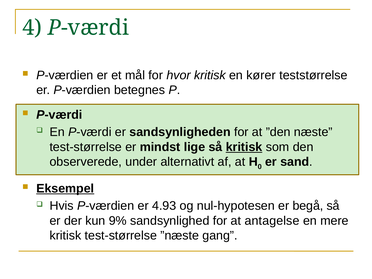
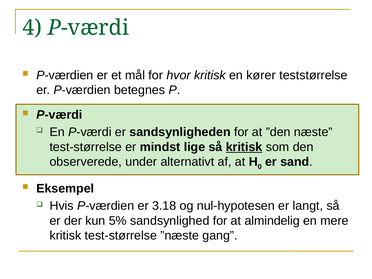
Eksempel underline: present -> none
4.93: 4.93 -> 3.18
begå: begå -> langt
9%: 9% -> 5%
antagelse: antagelse -> almindelig
